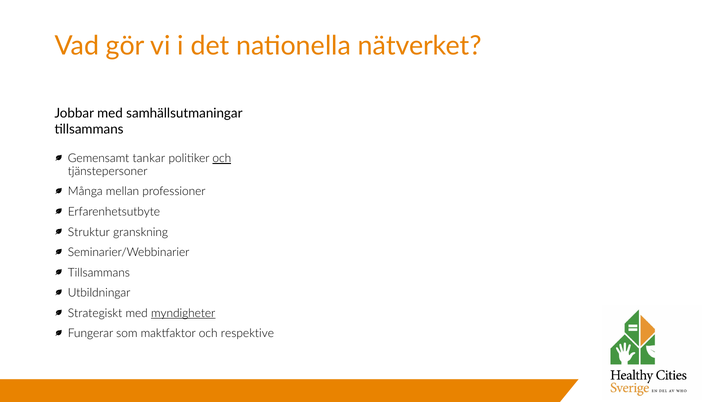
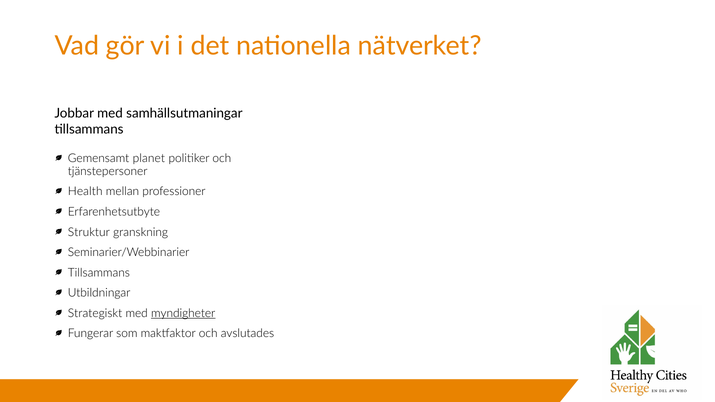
tankar: tankar -> planet
och at (222, 159) underline: present -> none
Många: Många -> Health
respektive: respektive -> avslutades
